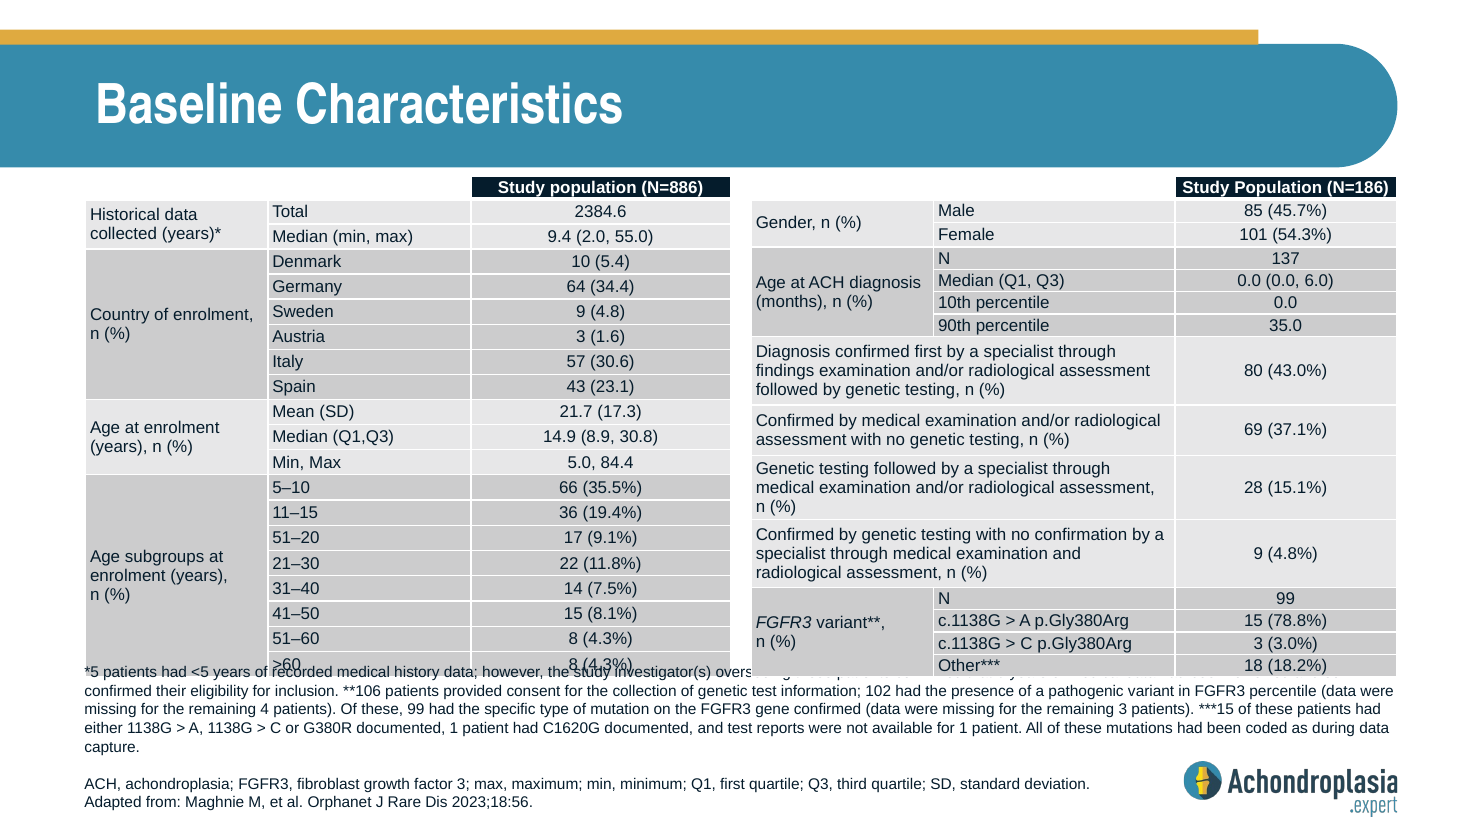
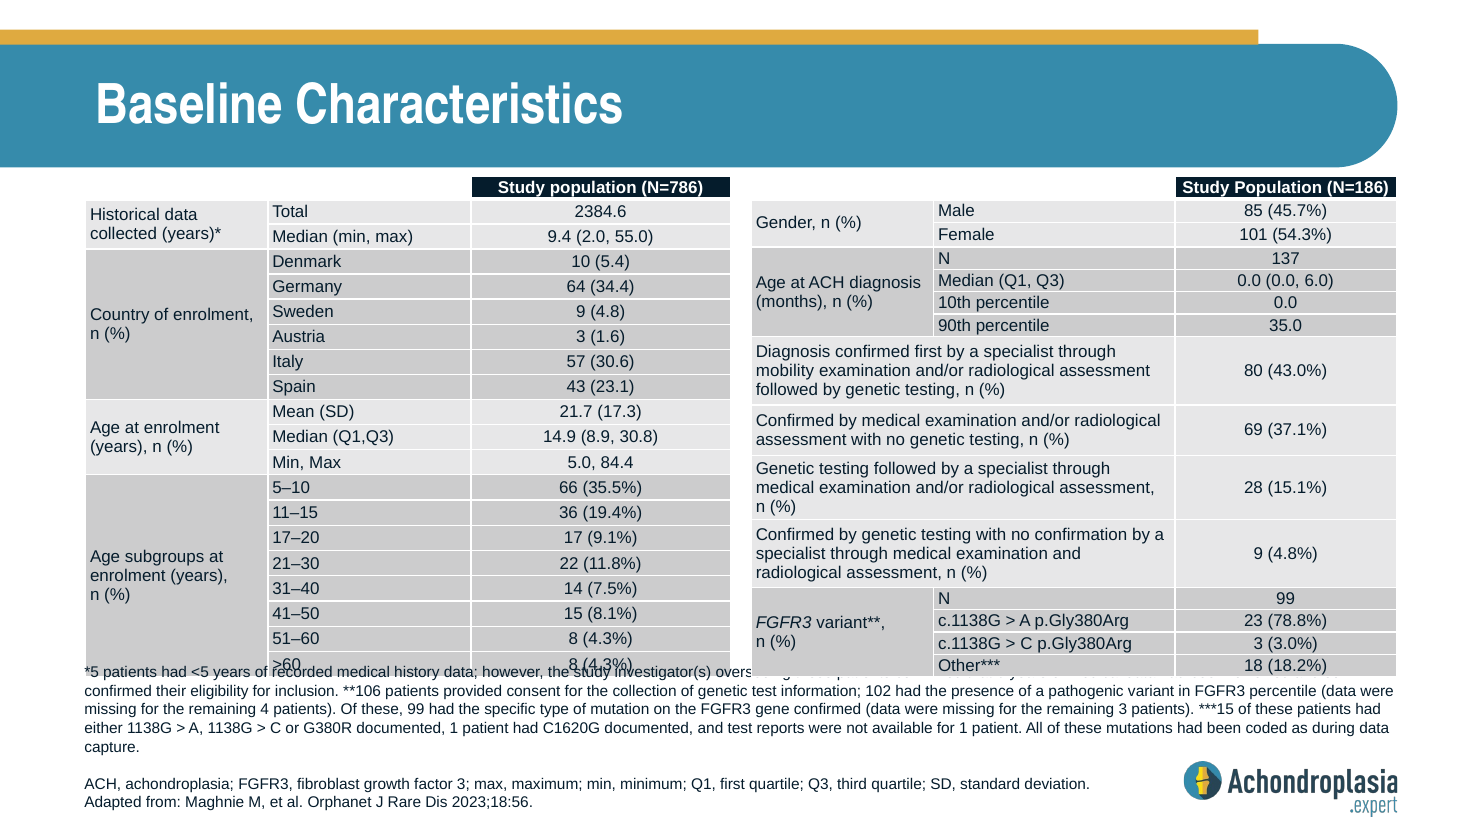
N=886: N=886 -> N=786
findings: findings -> mobility
51–20: 51–20 -> 17–20
p.Gly380Arg 15: 15 -> 23
